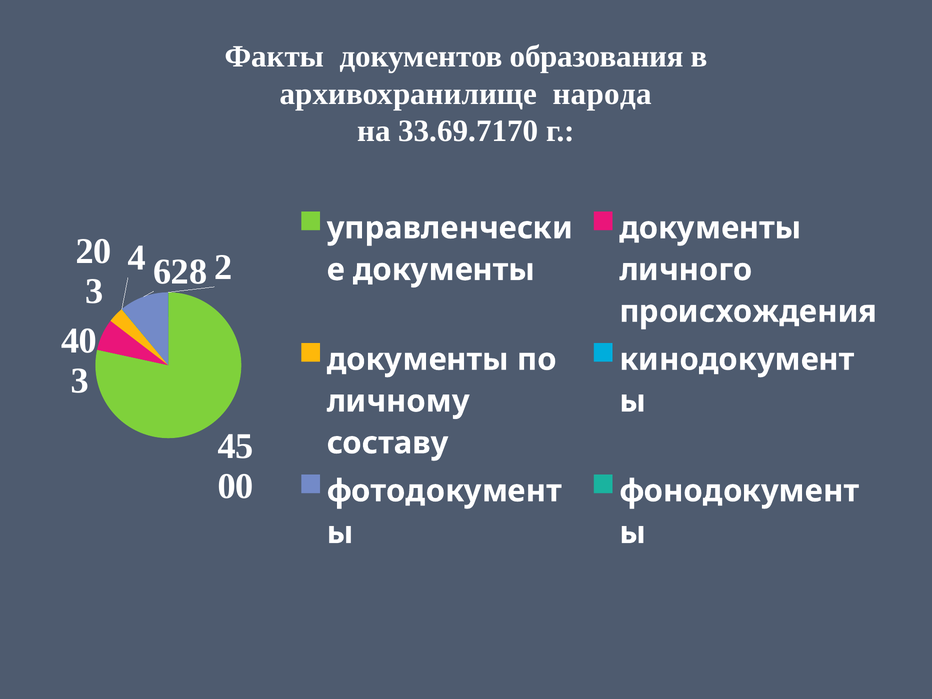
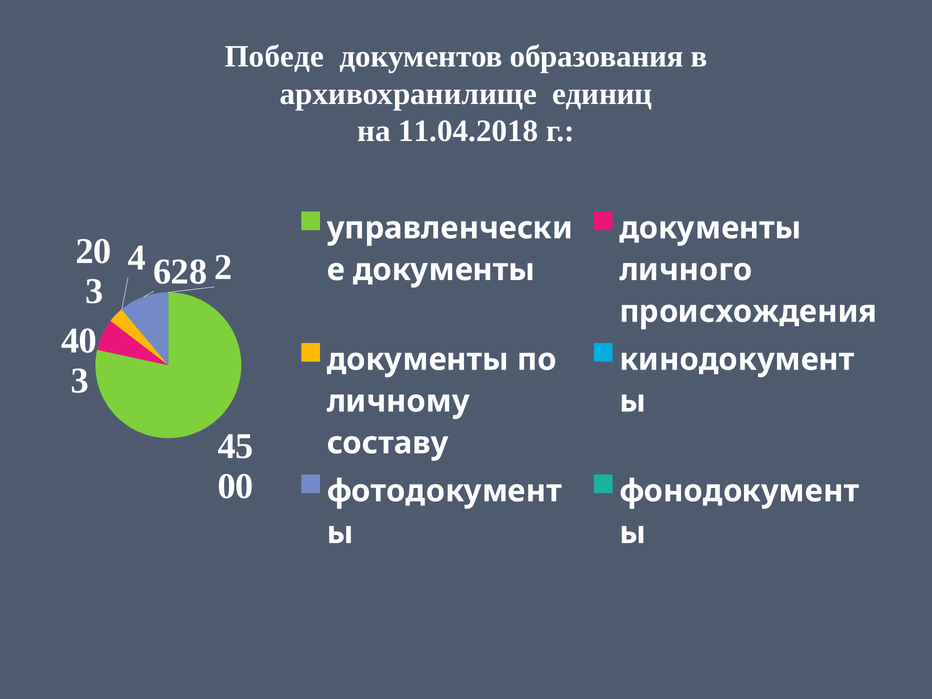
Факты: Факты -> Победе
народа: народа -> единиц
33.69.7170: 33.69.7170 -> 11.04.2018
